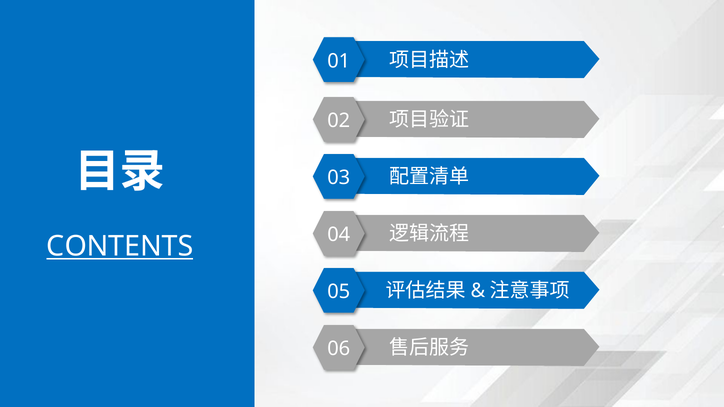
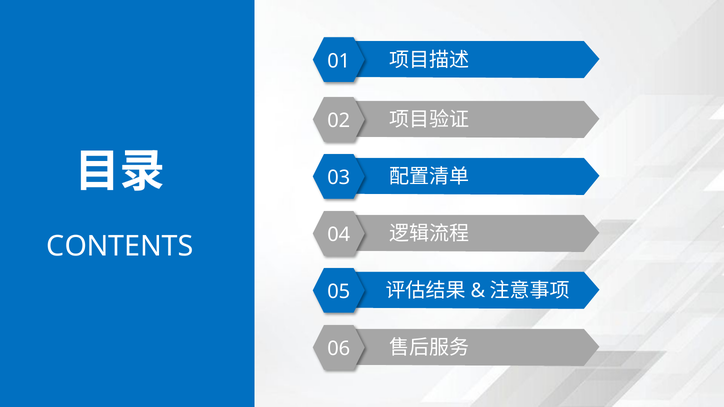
CONTENTS underline: present -> none
